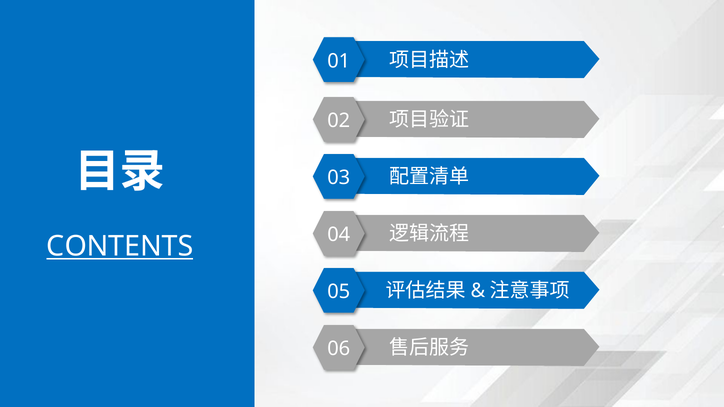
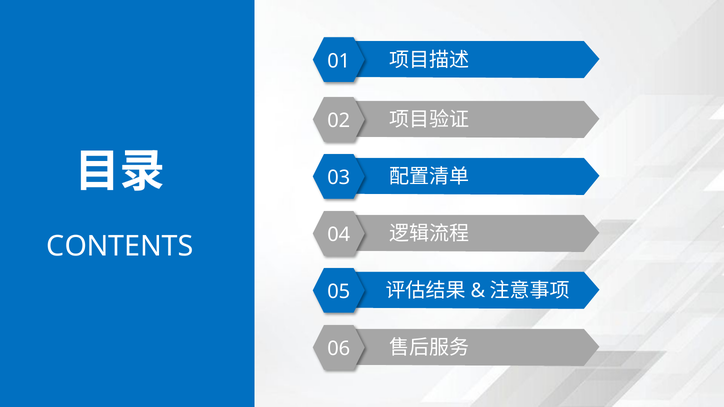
CONTENTS underline: present -> none
